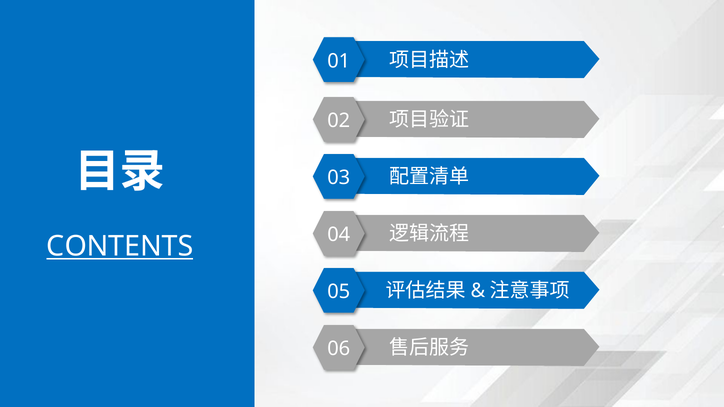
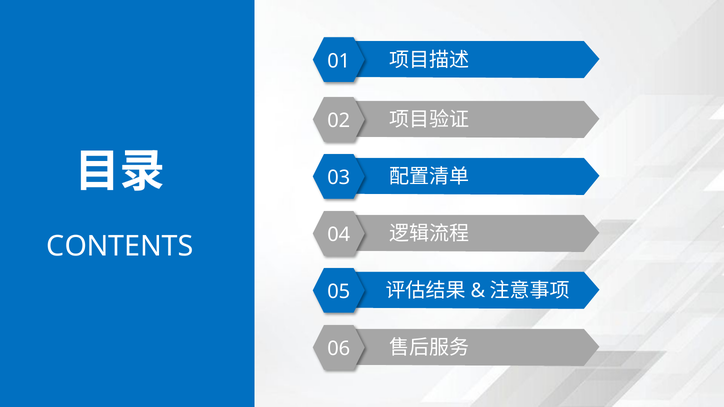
CONTENTS underline: present -> none
